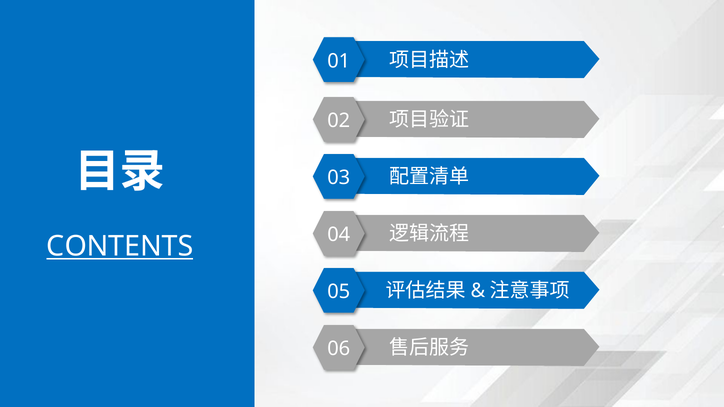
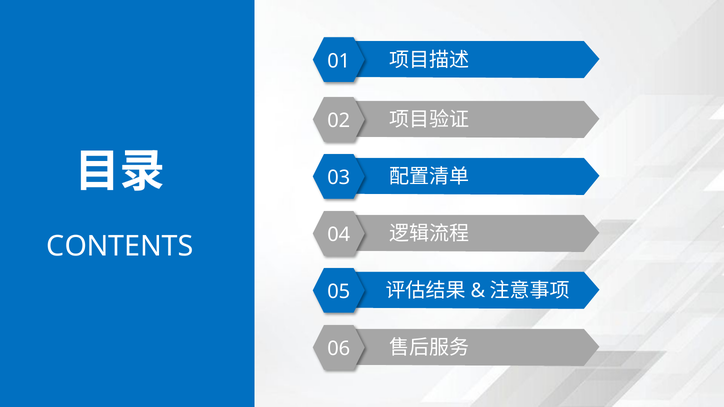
CONTENTS underline: present -> none
